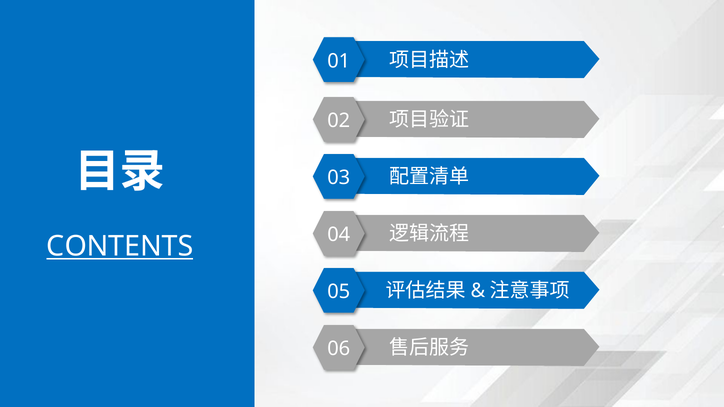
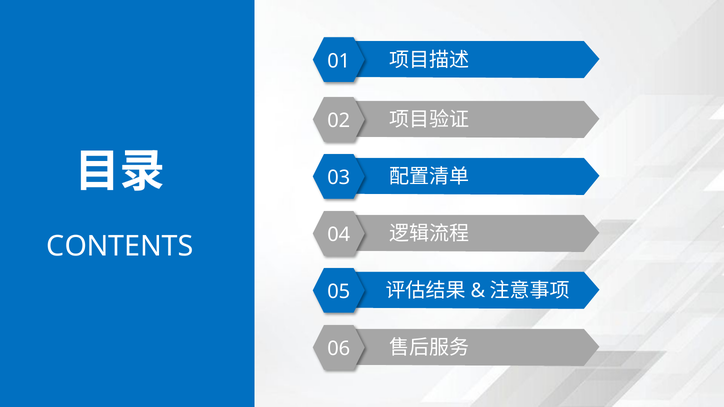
CONTENTS underline: present -> none
